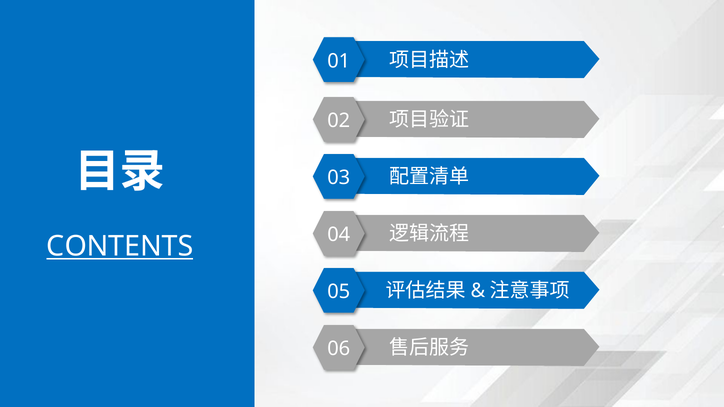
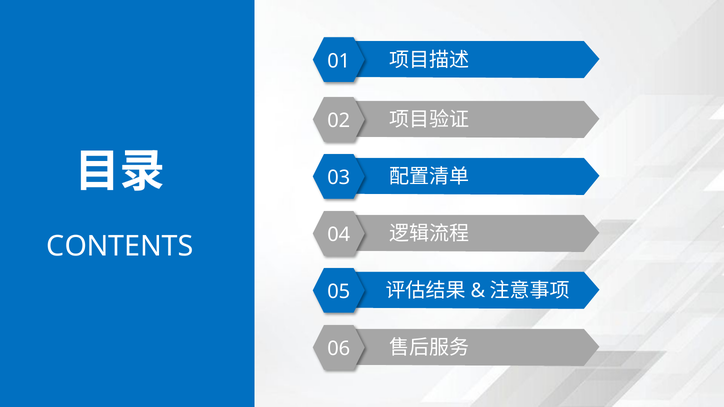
CONTENTS underline: present -> none
